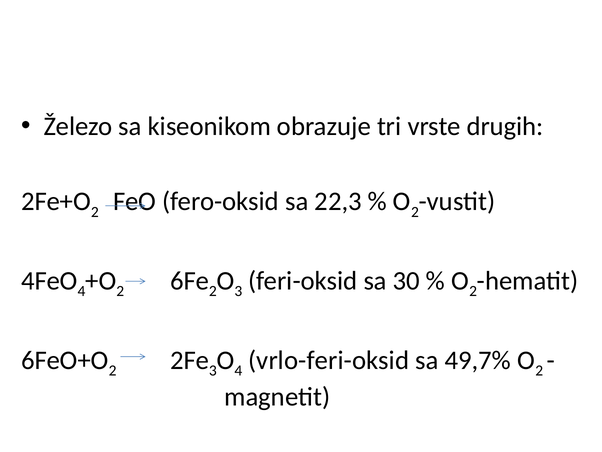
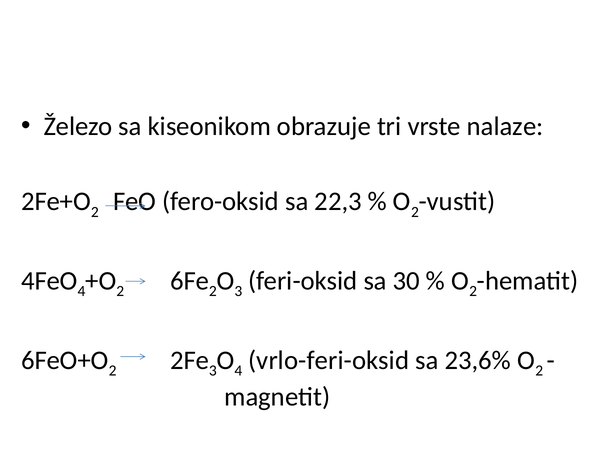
drugih: drugih -> nalaze
49,7%: 49,7% -> 23,6%
